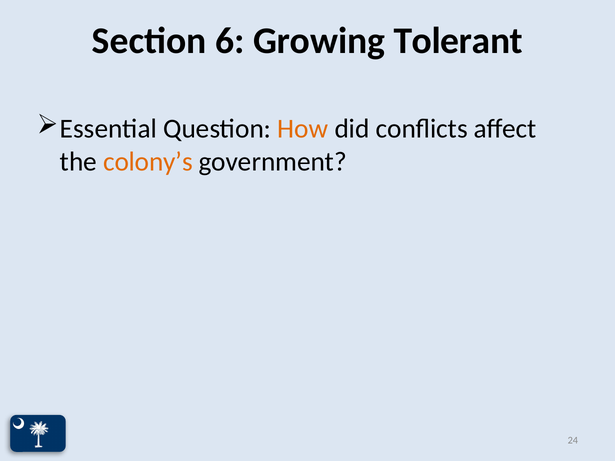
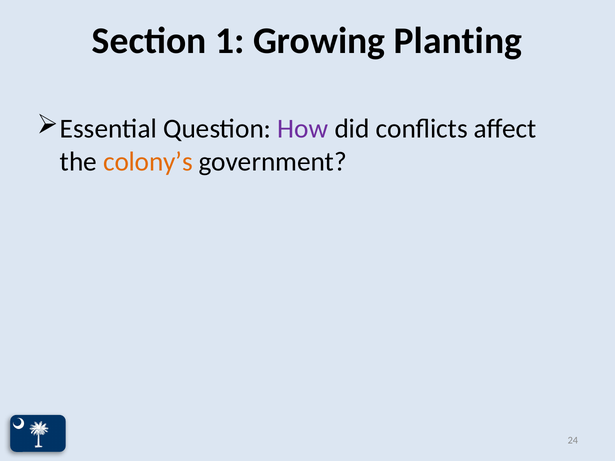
6: 6 -> 1
Tolerant: Tolerant -> Planting
How colour: orange -> purple
